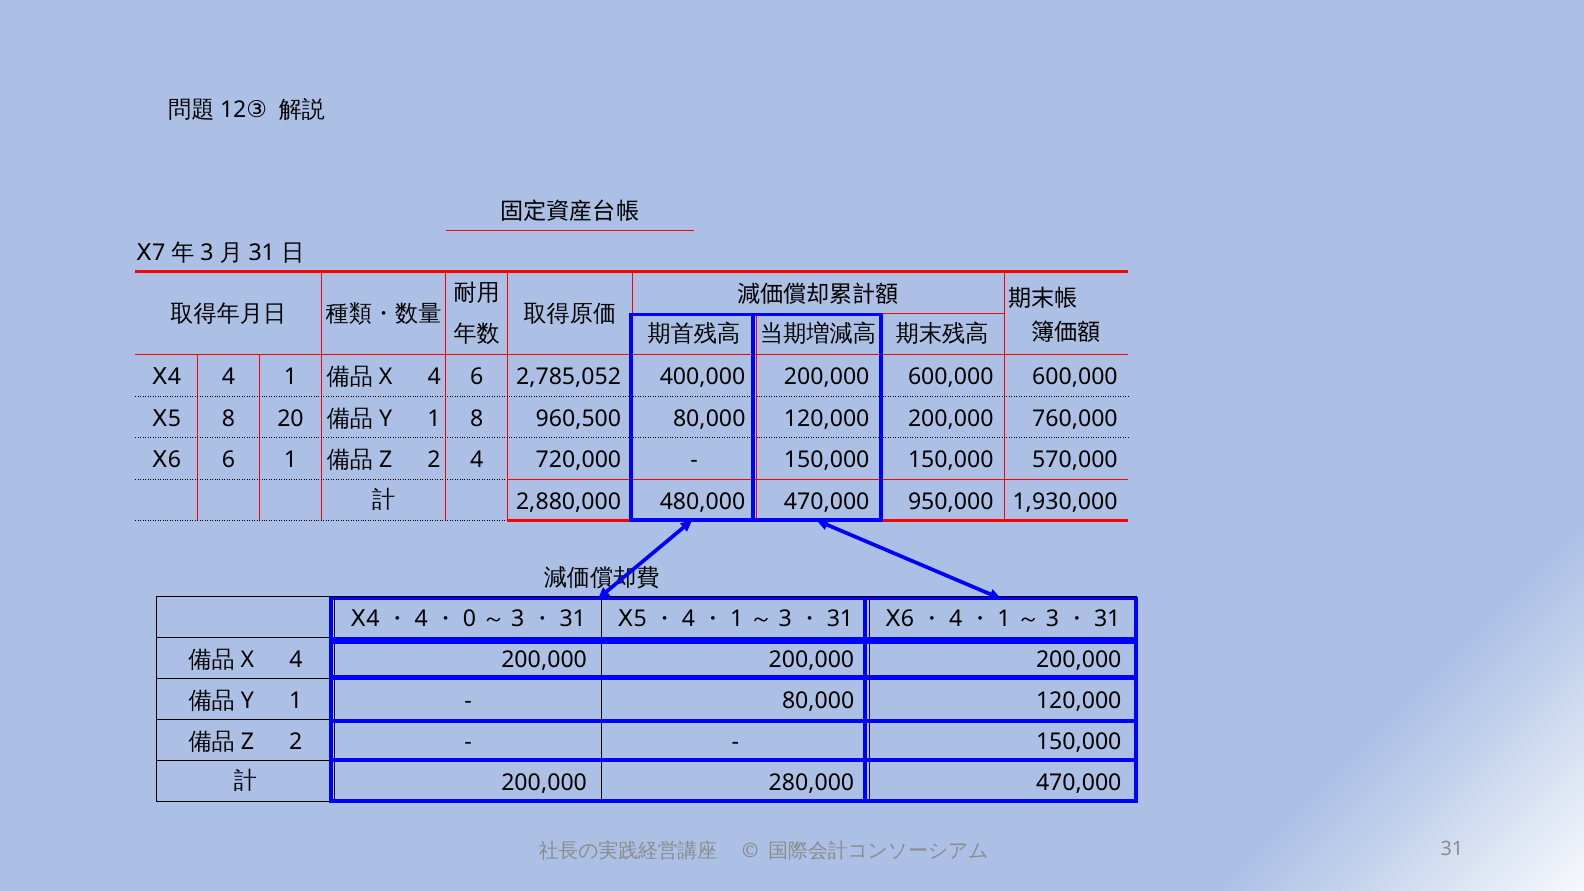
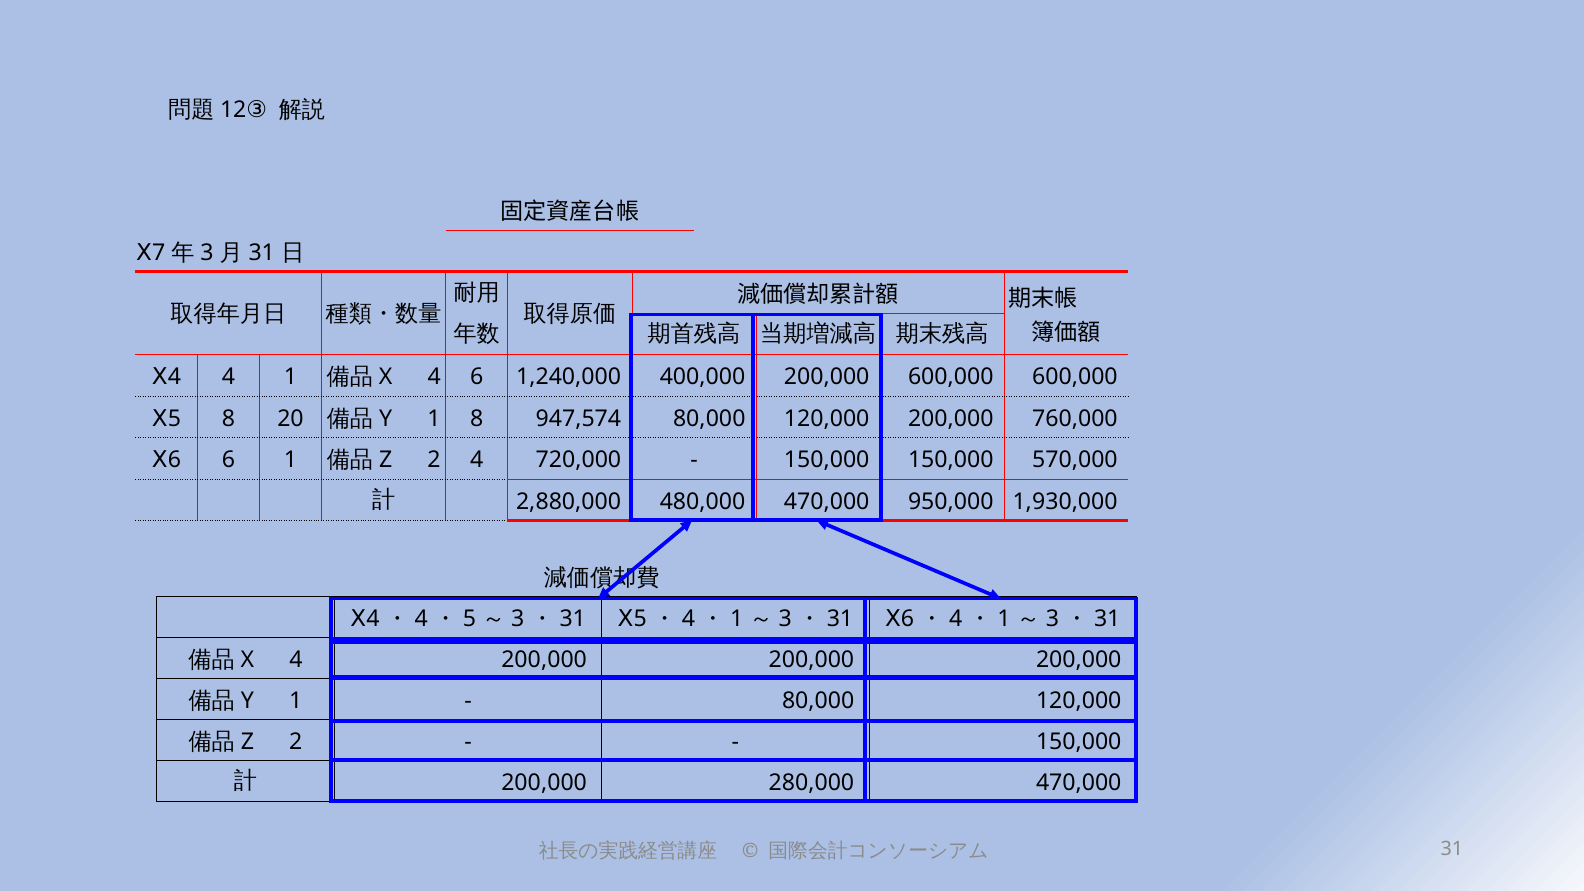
2,785,052: 2,785,052 -> 1,240,000
960,500: 960,500 -> 947,574
0 at (470, 619): 0 -> 5
